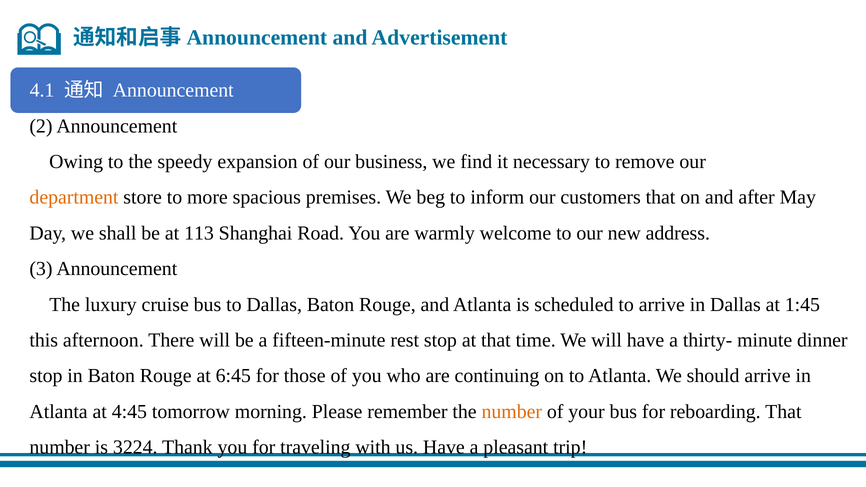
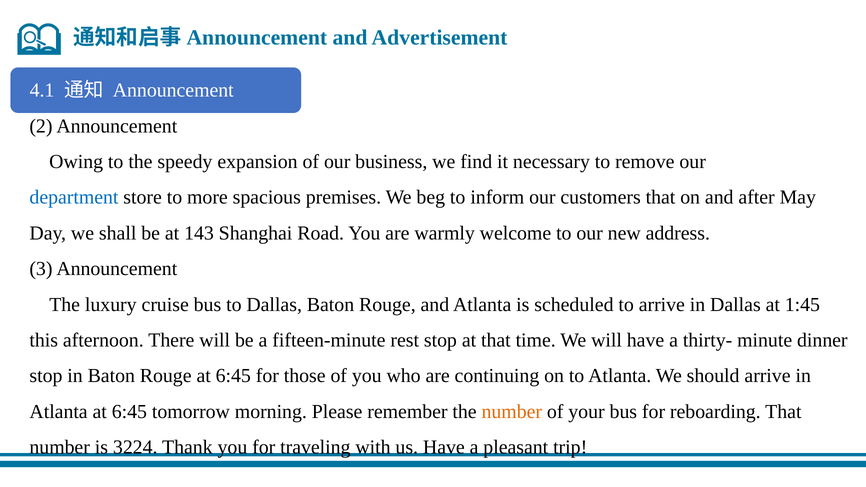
department colour: orange -> blue
113: 113 -> 143
Atlanta at 4:45: 4:45 -> 6:45
